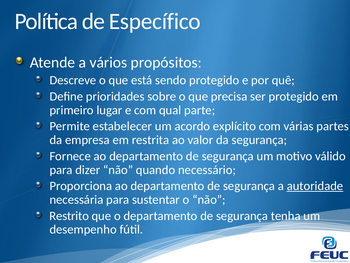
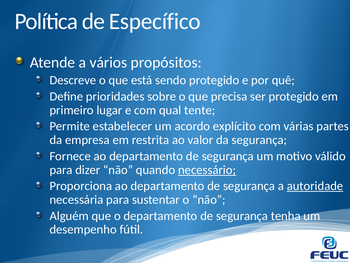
parte: parte -> tente
necessário underline: none -> present
Restrito: Restrito -> Alguém
